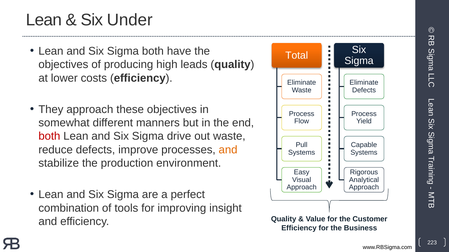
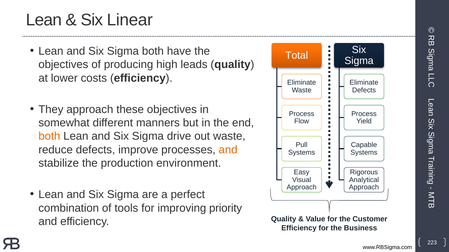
Under: Under -> Linear
both at (49, 137) colour: red -> orange
insight: insight -> priority
